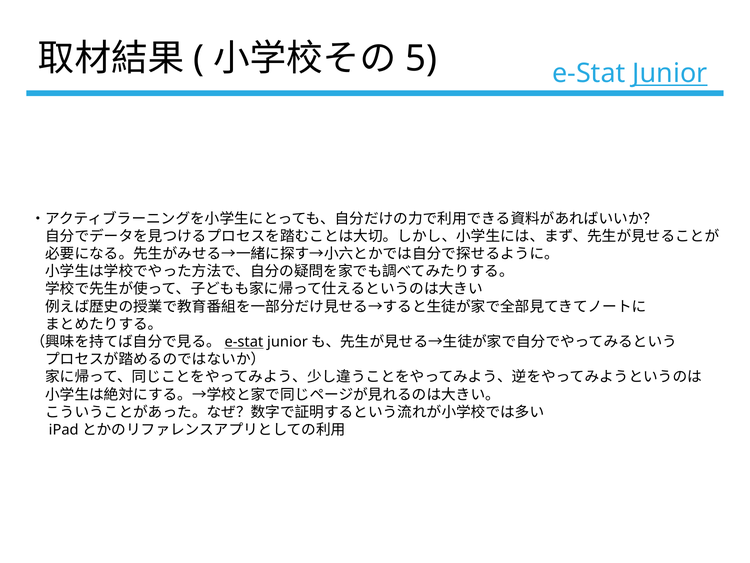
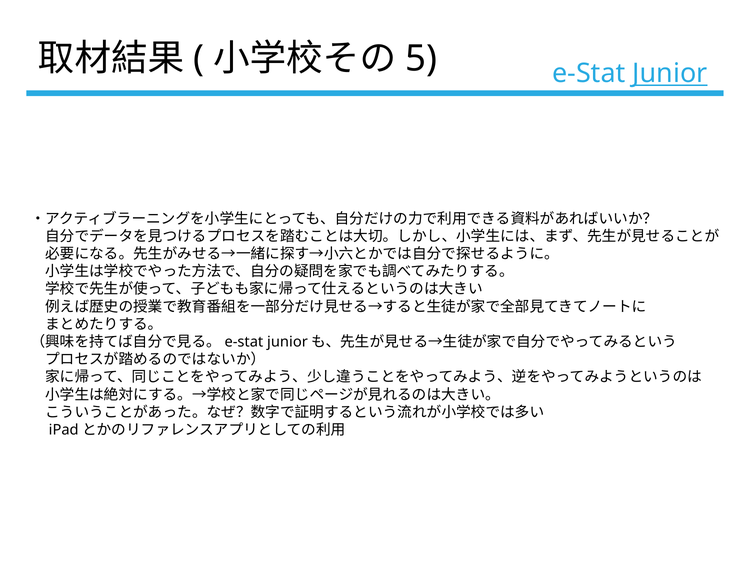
e-stat at (244, 342) underline: present -> none
